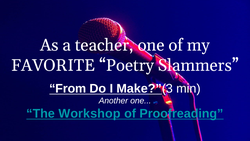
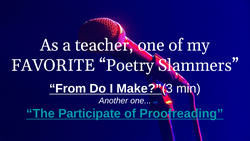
Workshop: Workshop -> Participate
